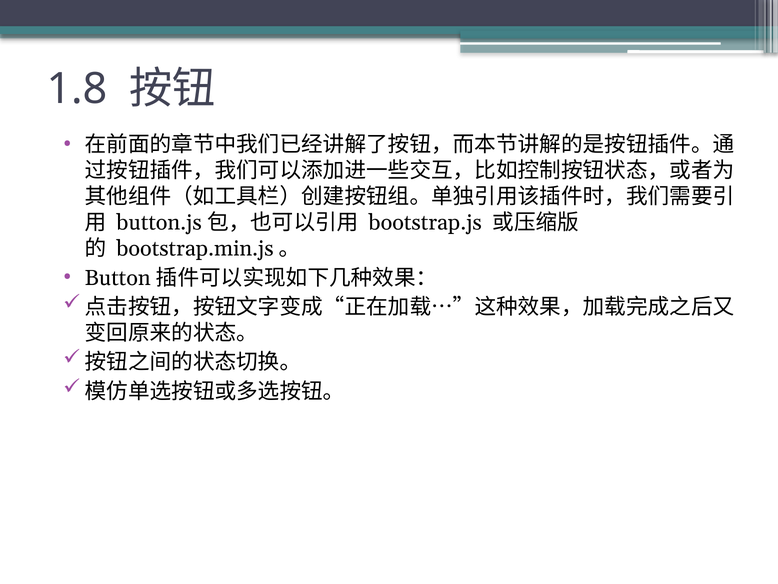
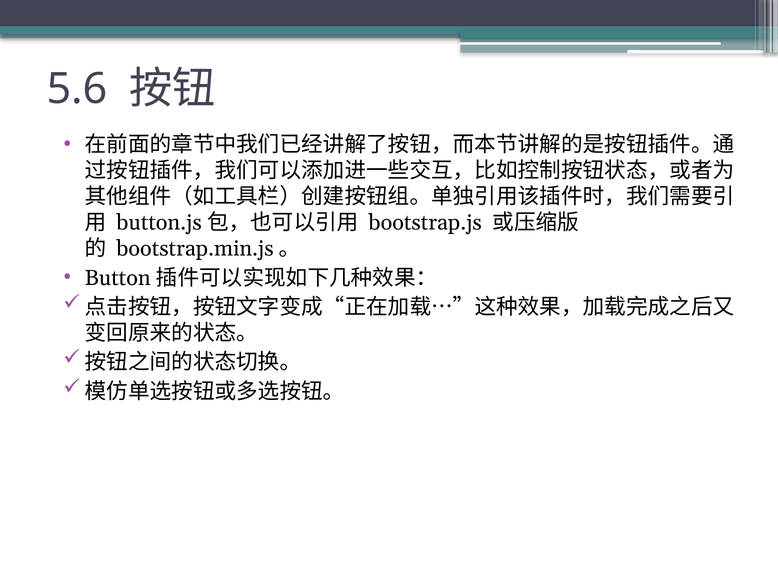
1.8: 1.8 -> 5.6
